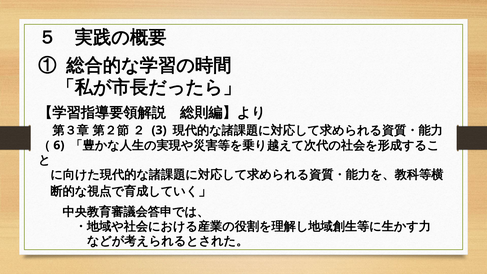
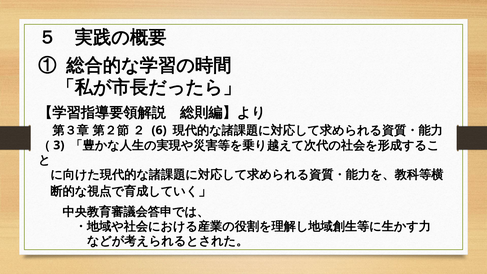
3: 3 -> 6
6: 6 -> 3
